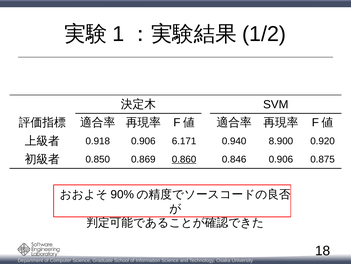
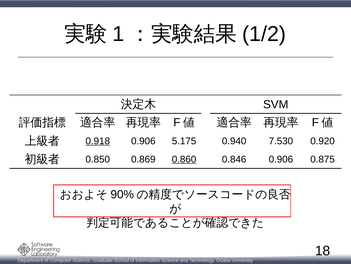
0.918 underline: none -> present
6.171: 6.171 -> 5.175
8.900: 8.900 -> 7.530
